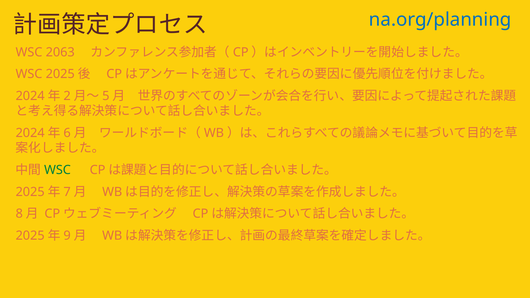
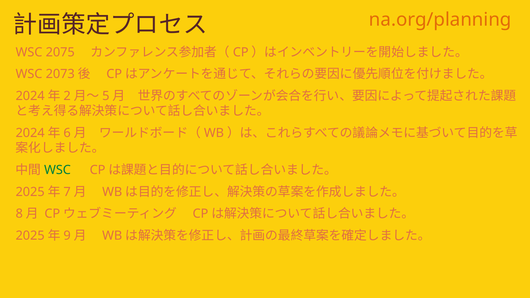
na.org/planning colour: blue -> orange
2063: 2063 -> 2075
WSC 2025: 2025 -> 2073
